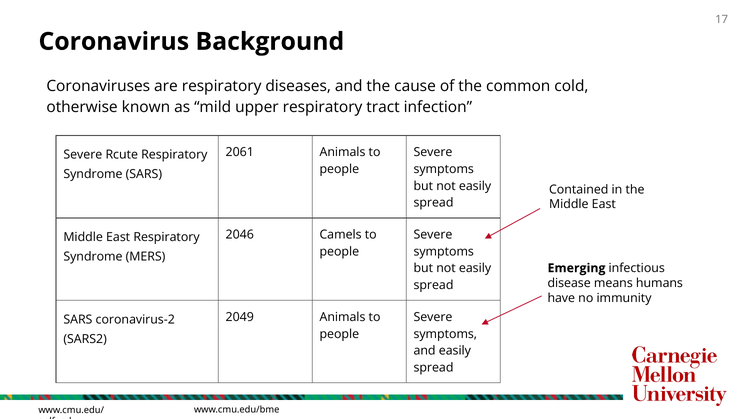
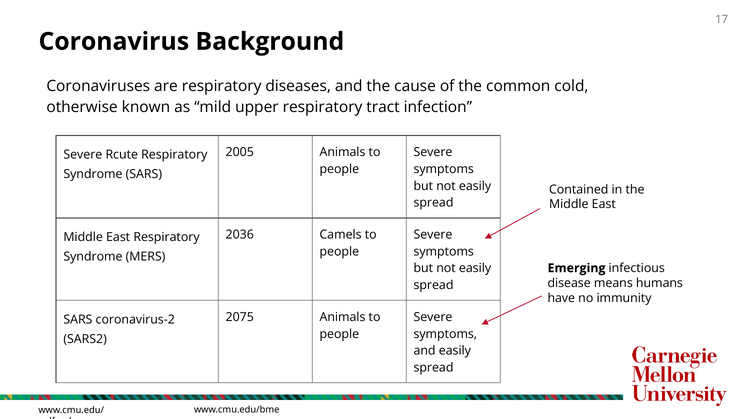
2061: 2061 -> 2005
2046: 2046 -> 2036
2049: 2049 -> 2075
